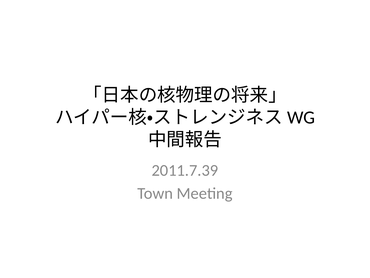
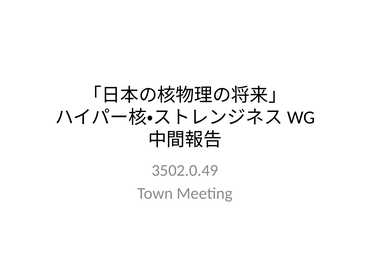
2011.7.39: 2011.7.39 -> 3502.0.49
